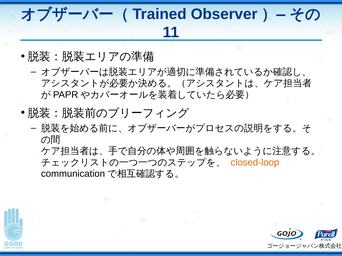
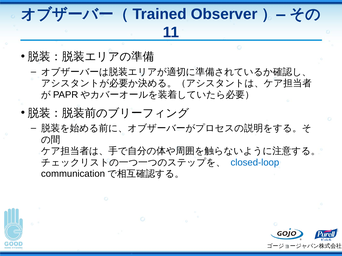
closed-loop colour: orange -> blue
